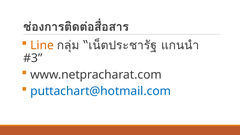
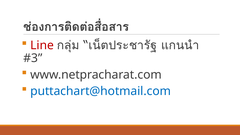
Line colour: orange -> red
